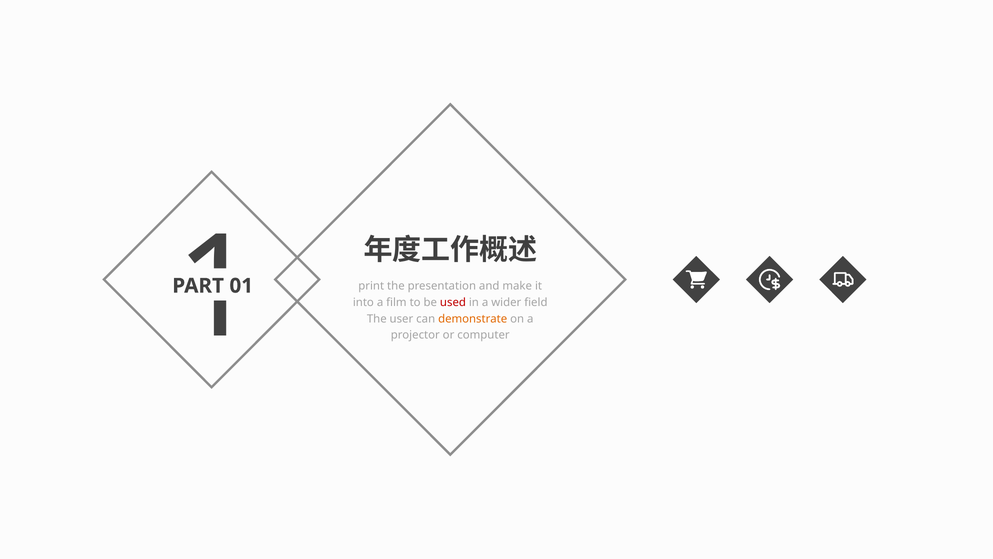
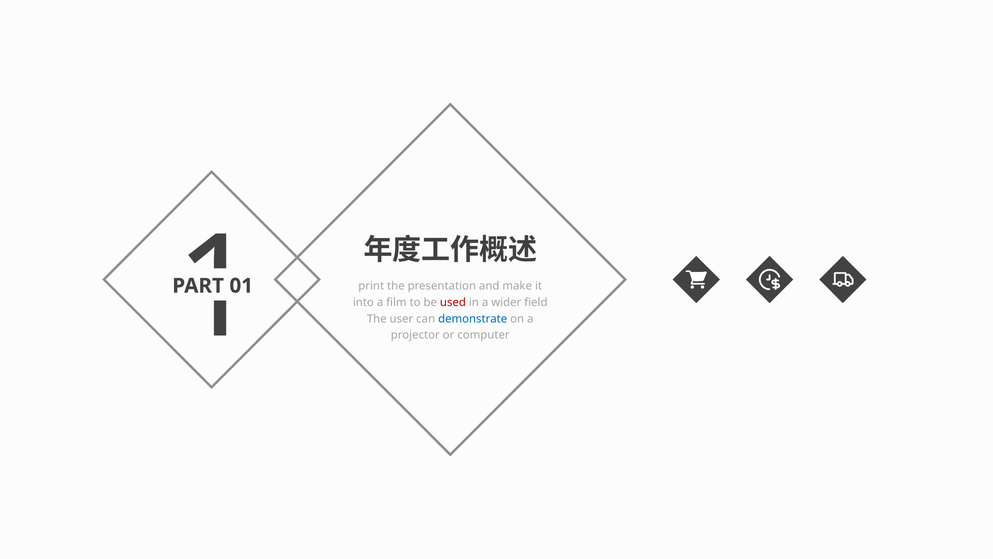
demonstrate colour: orange -> blue
